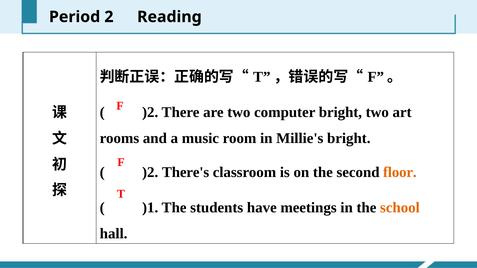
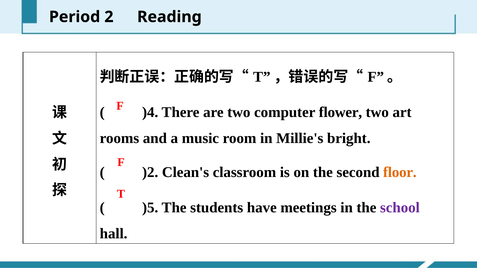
)2 at (150, 112): )2 -> )4
computer bright: bright -> flower
There's: There's -> Clean's
)1: )1 -> )5
school colour: orange -> purple
